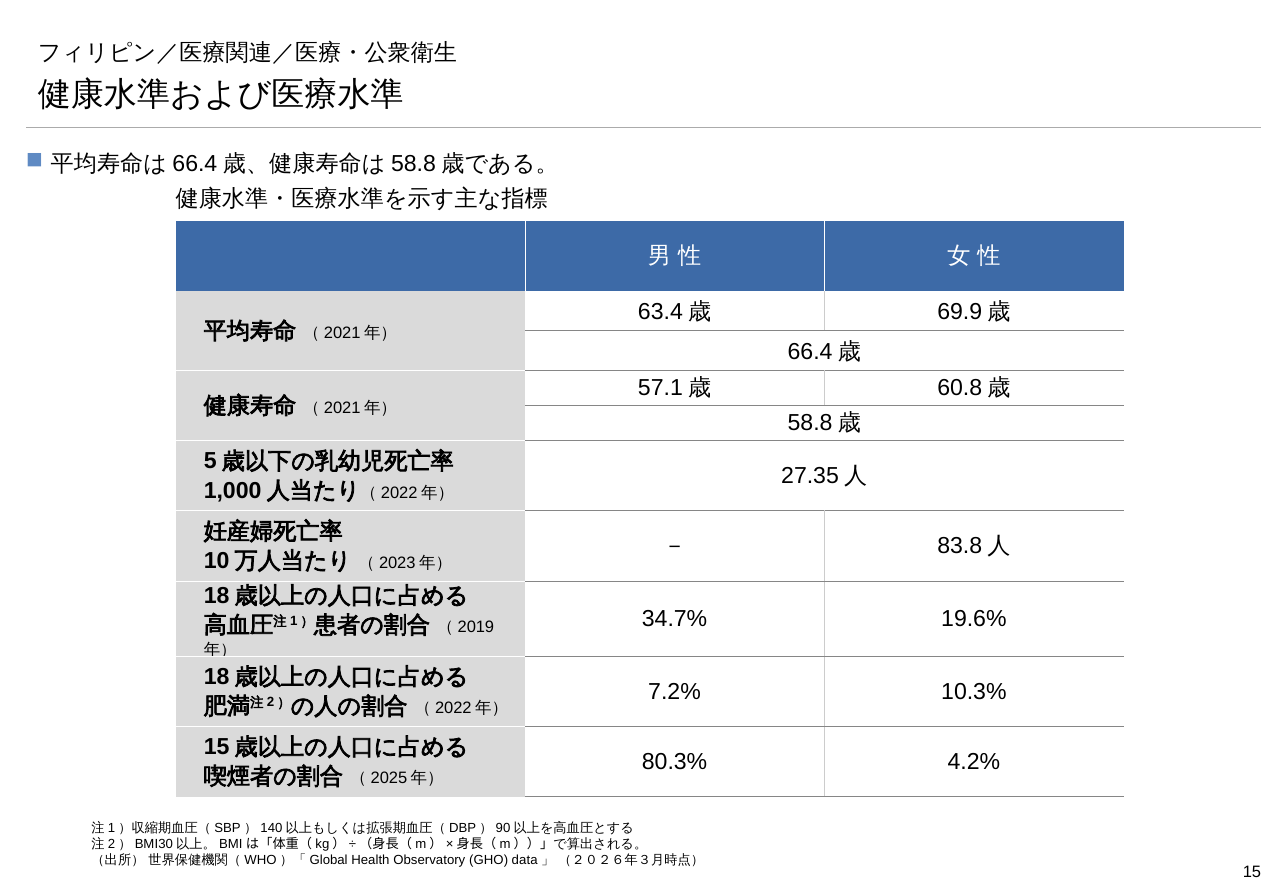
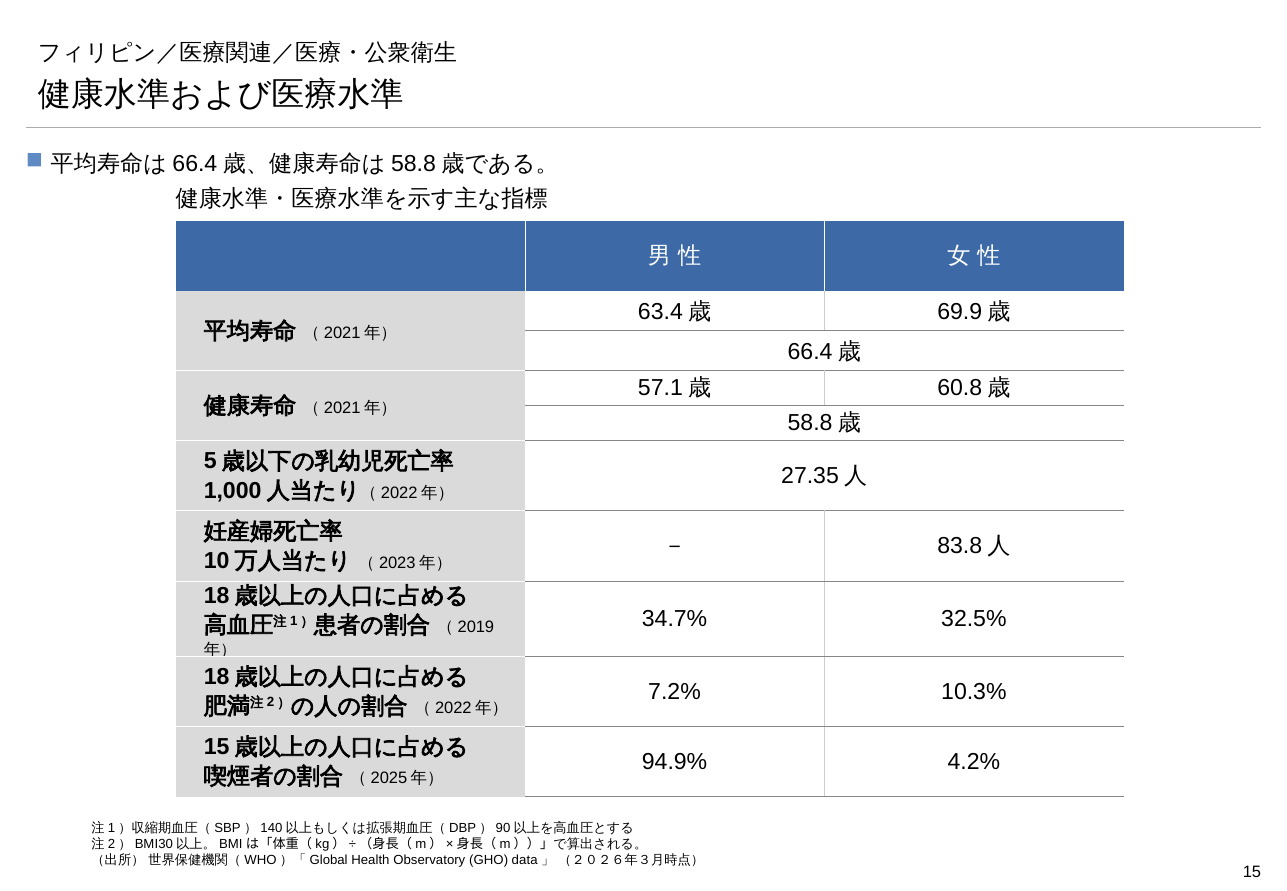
19.6%: 19.6% -> 32.5%
80.3%: 80.3% -> 94.9%
